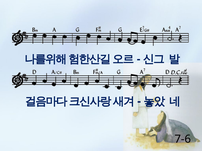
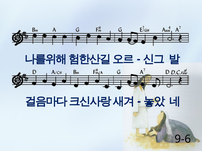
7-6: 7-6 -> 9-6
